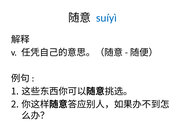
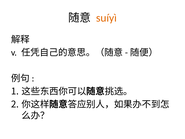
suíyì colour: blue -> orange
